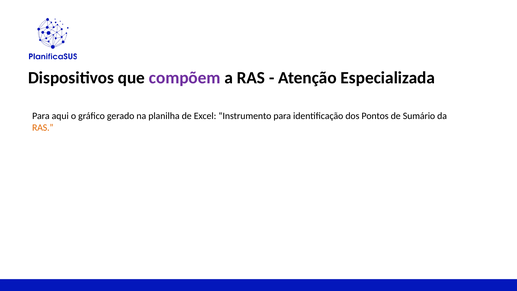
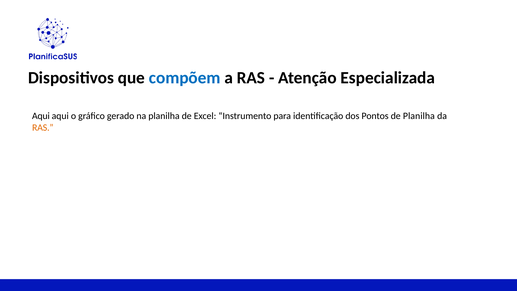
compõem colour: purple -> blue
Para at (41, 116): Para -> Aqui
de Sumário: Sumário -> Planilha
